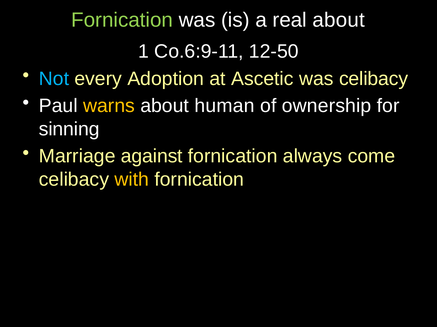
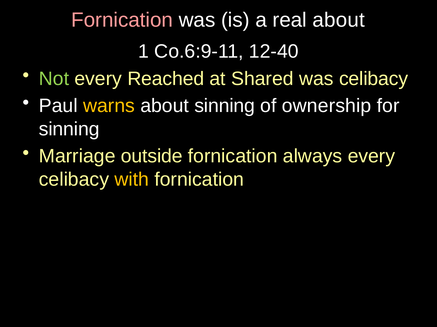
Fornication at (122, 20) colour: light green -> pink
12-50: 12-50 -> 12-40
Not colour: light blue -> light green
Adoption: Adoption -> Reached
Ascetic: Ascetic -> Shared
about human: human -> sinning
against: against -> outside
always come: come -> every
